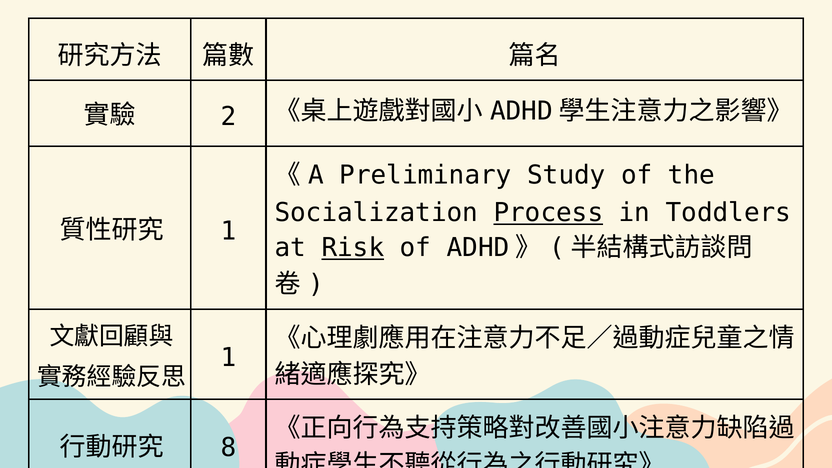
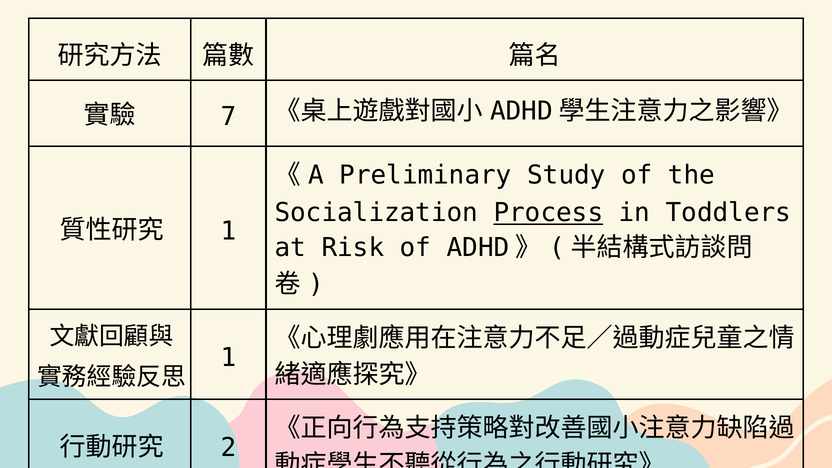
2: 2 -> 7
Risk underline: present -> none
8: 8 -> 2
